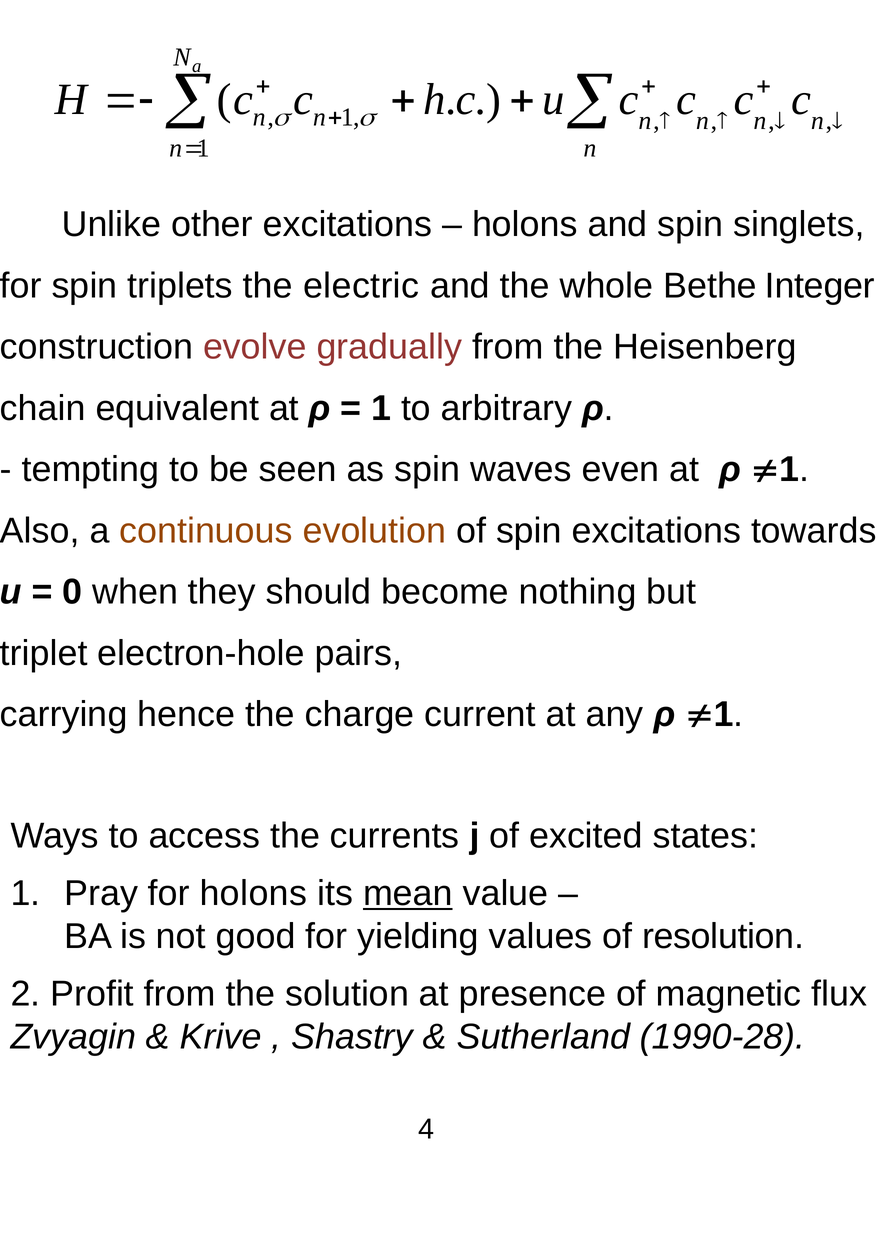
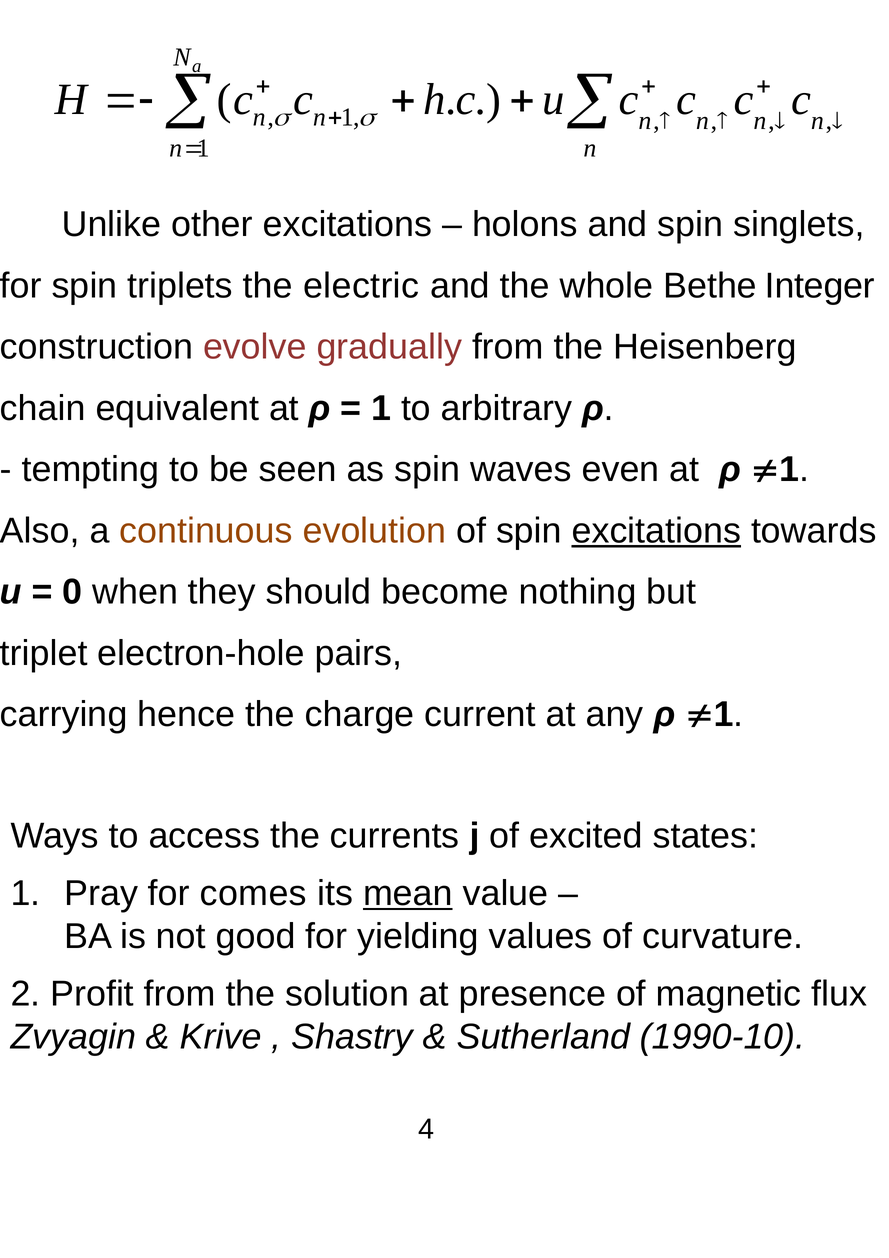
excitations at (656, 531) underline: none -> present
for holons: holons -> comes
resolution: resolution -> curvature
1990-28: 1990-28 -> 1990-10
